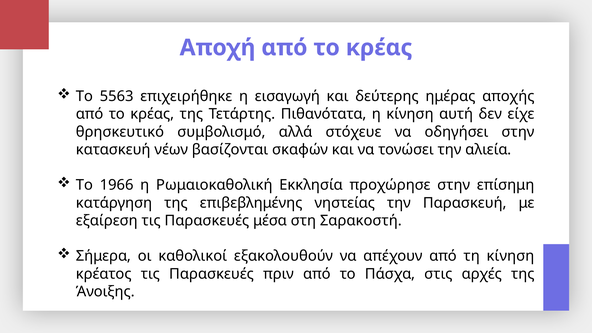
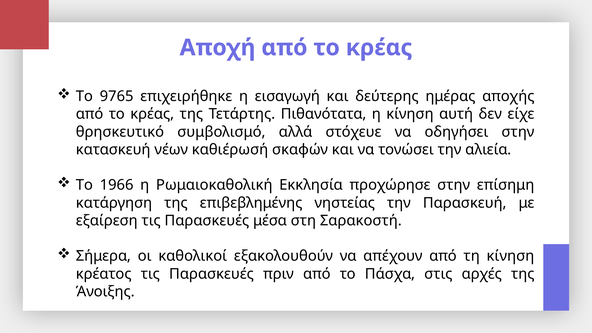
5563: 5563 -> 9765
βασίζονται: βασίζονται -> καθιέρωσή
